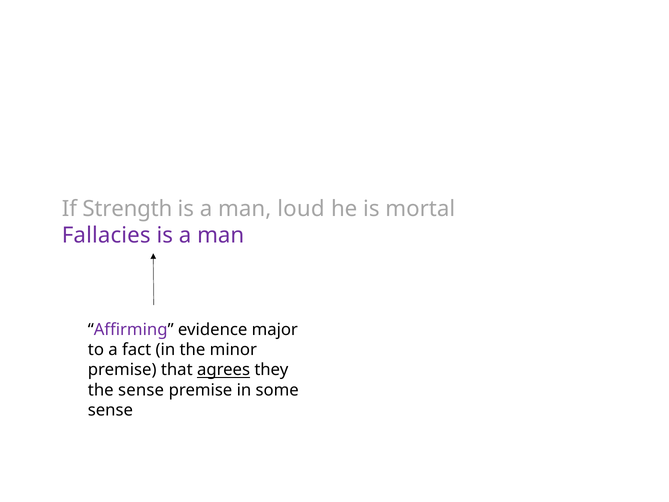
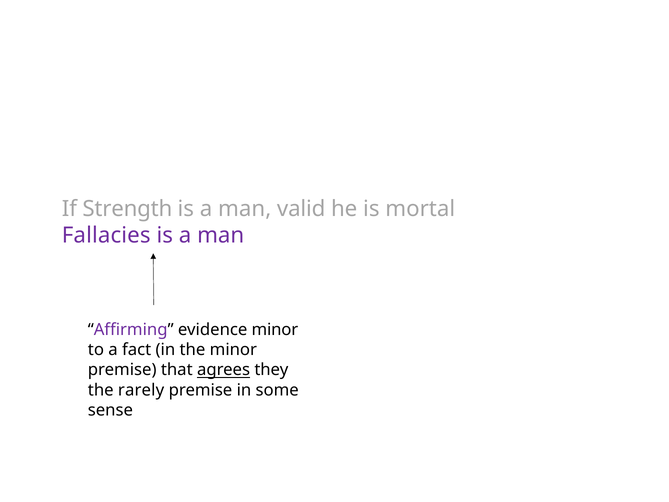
loud: loud -> valid
evidence major: major -> minor
the sense: sense -> rarely
